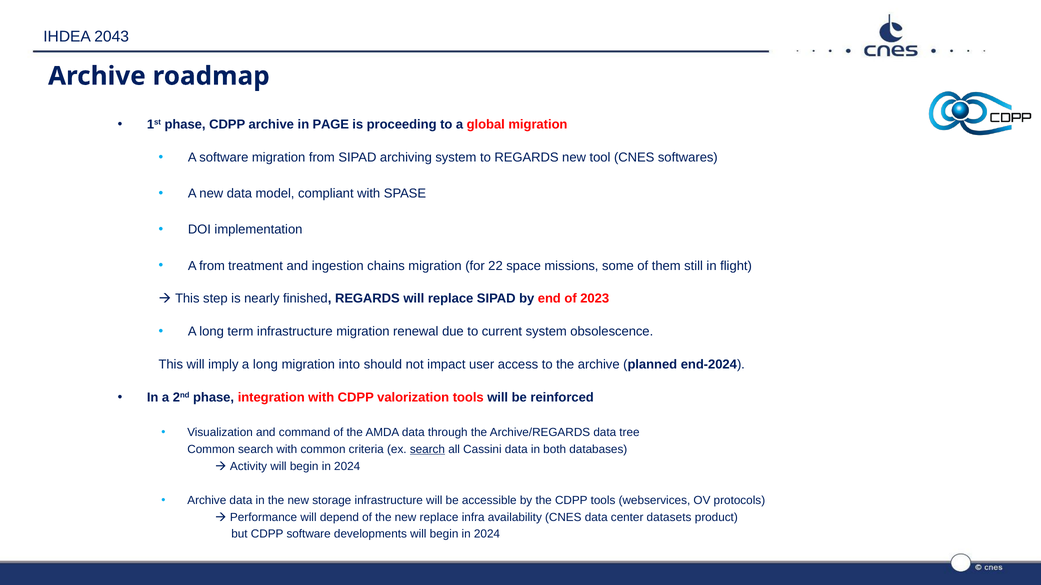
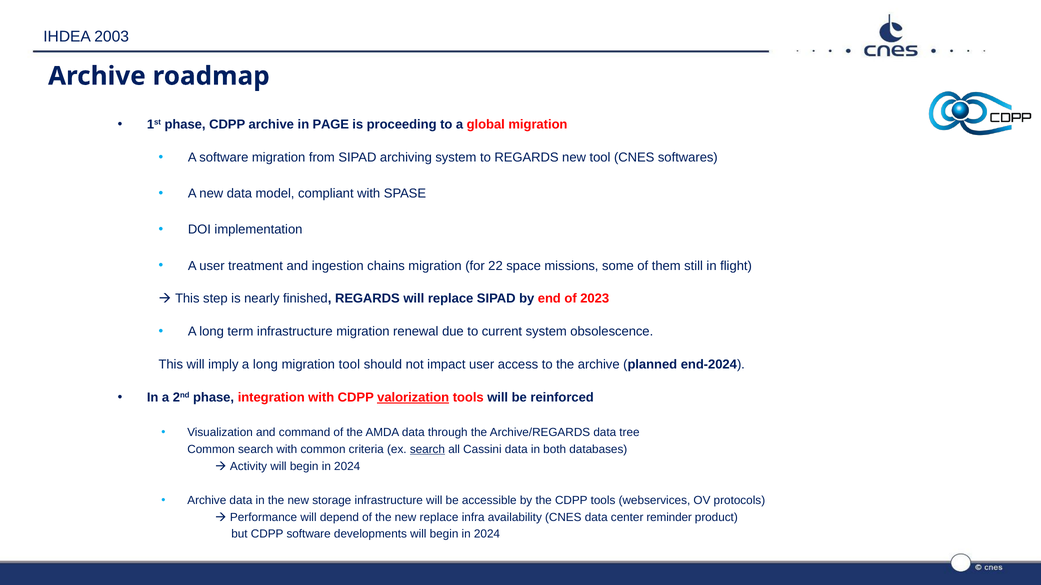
2043: 2043 -> 2003
A from: from -> user
migration into: into -> tool
valorization underline: none -> present
datasets: datasets -> reminder
